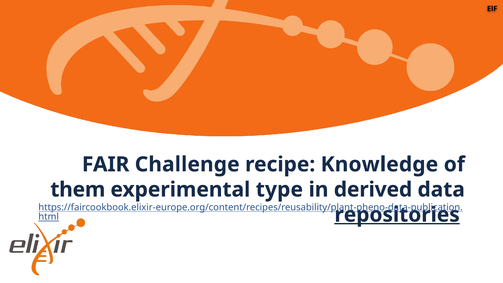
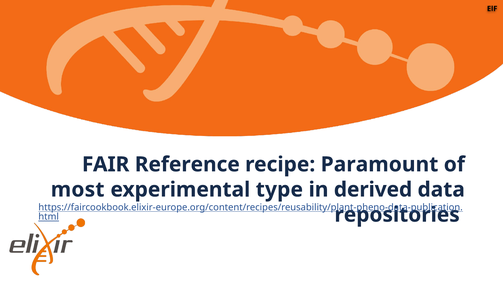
Challenge: Challenge -> Reference
Knowledge: Knowledge -> Paramount
them: them -> most
repositories underline: present -> none
